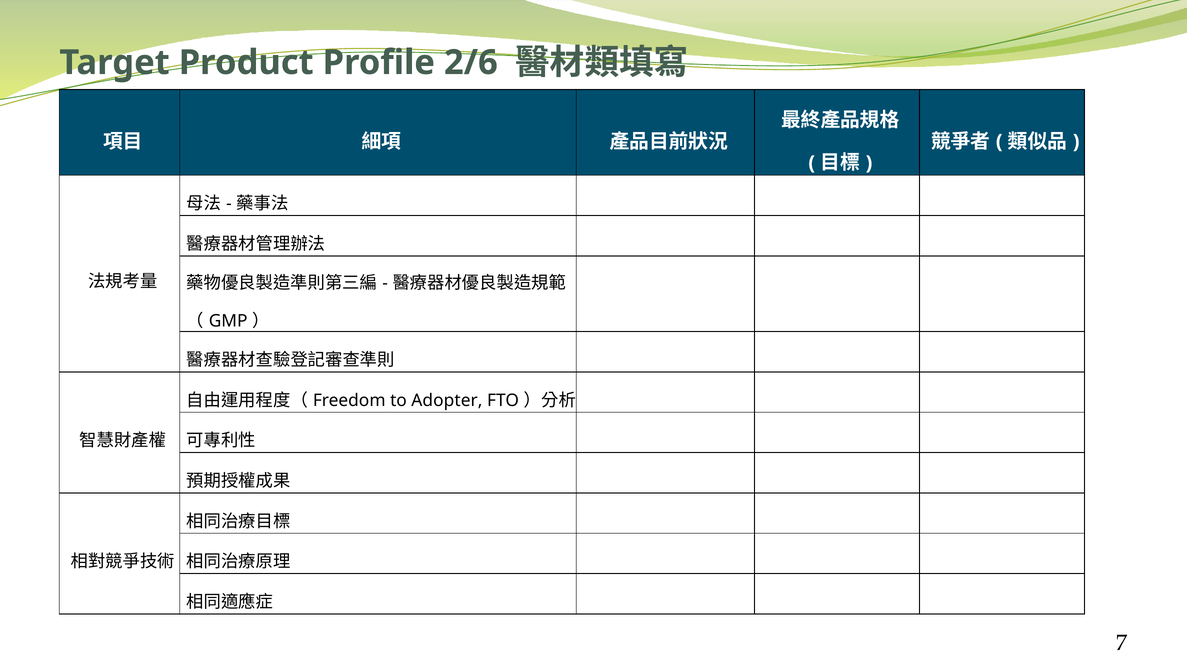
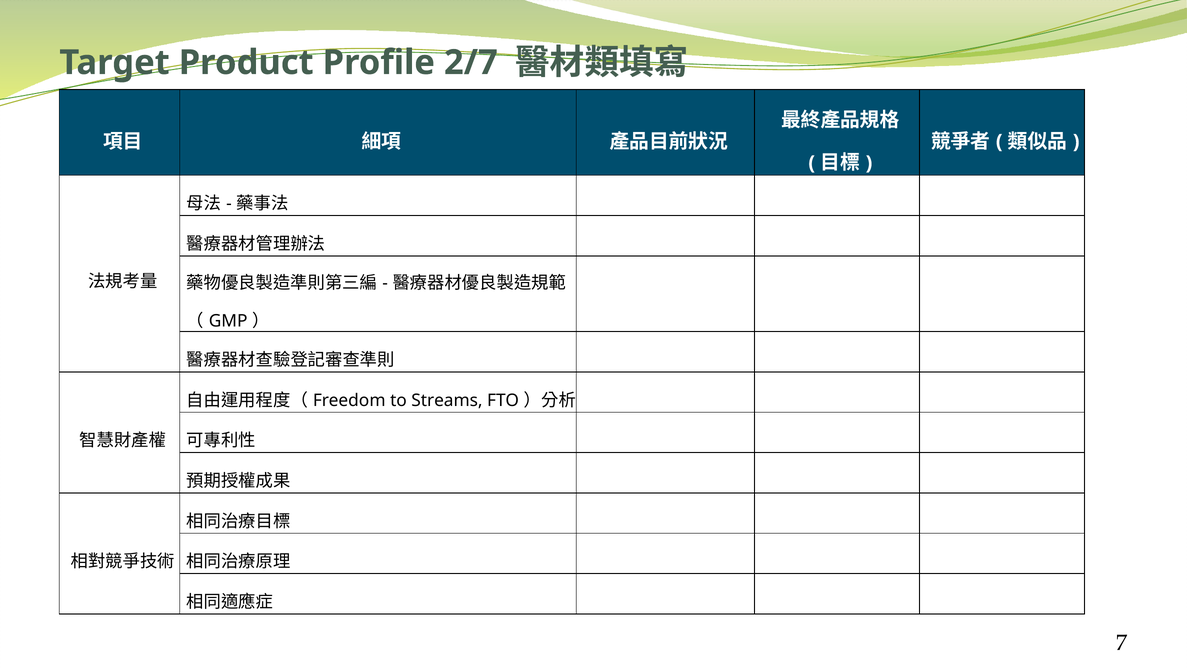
2/6: 2/6 -> 2/7
Adopter: Adopter -> Streams
